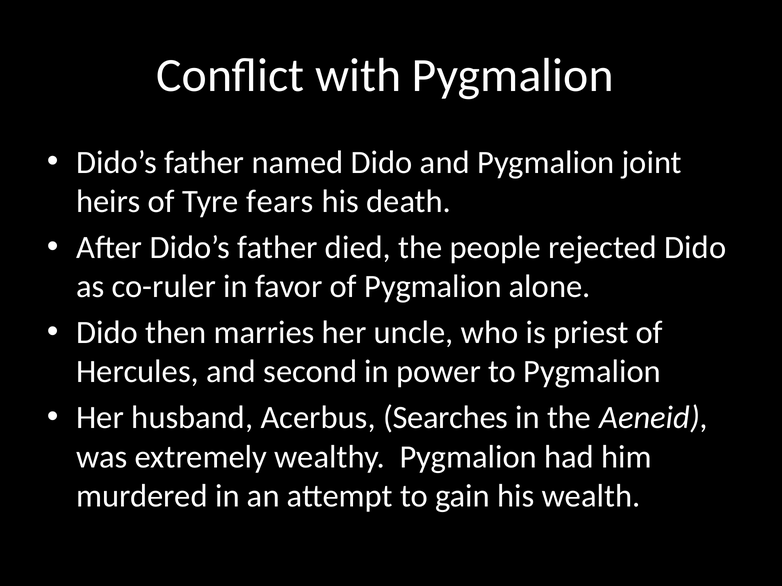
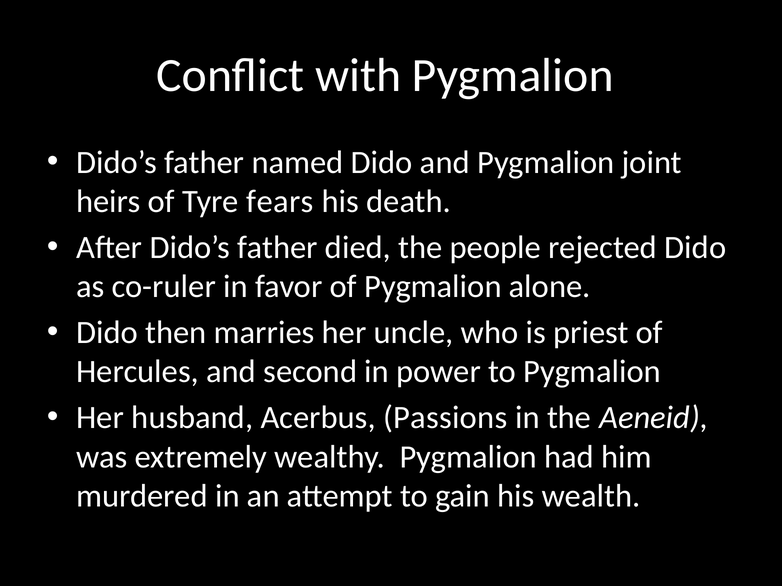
Searches: Searches -> Passions
